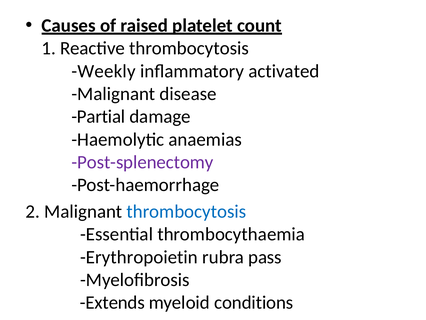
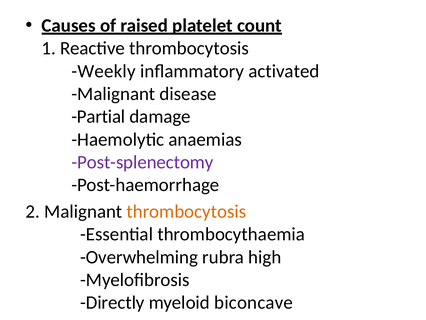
thrombocytosis at (186, 211) colour: blue -> orange
Erythropoietin: Erythropoietin -> Overwhelming
pass: pass -> high
Extends: Extends -> Directly
conditions: conditions -> biconcave
